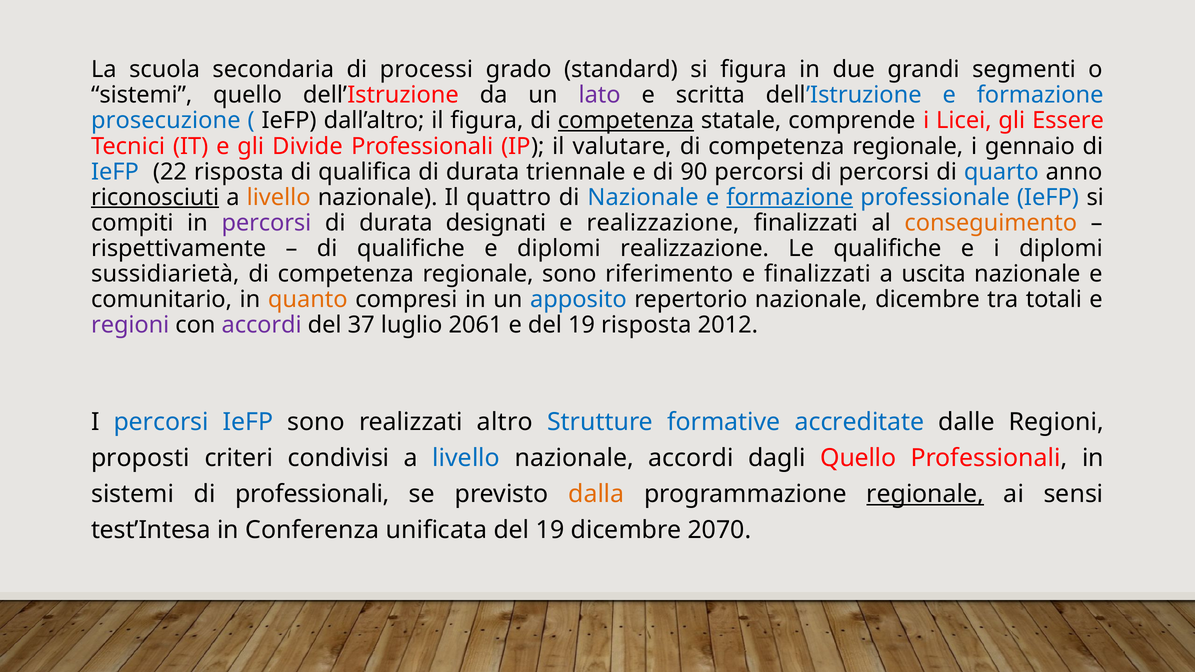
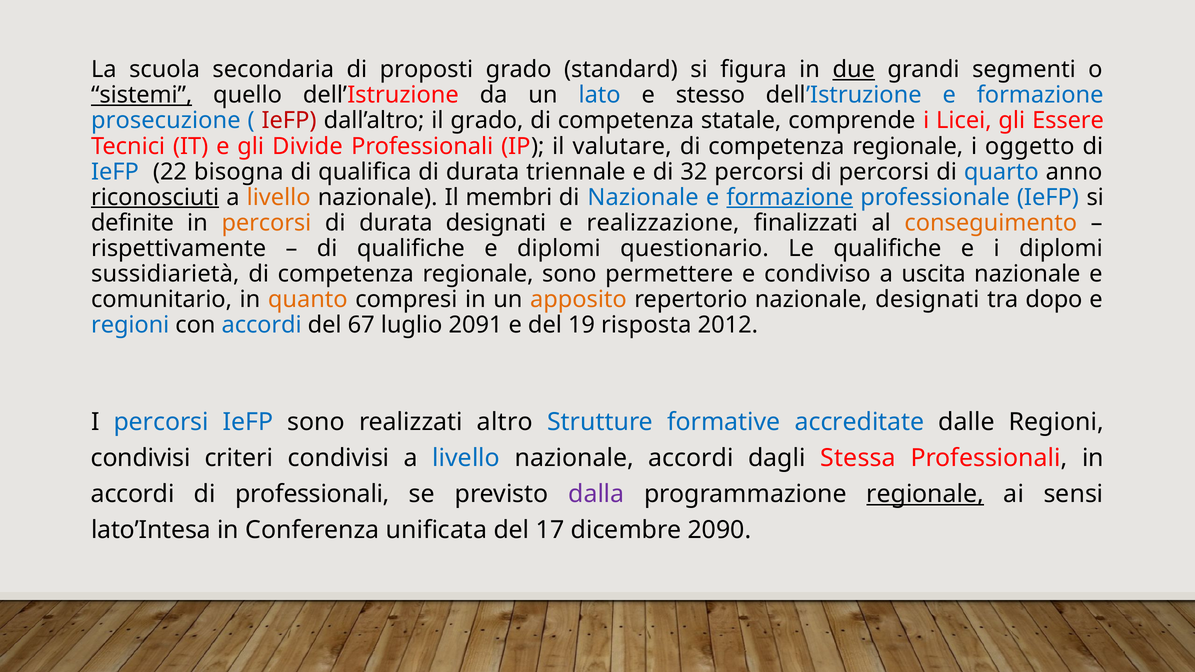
processi: processi -> proposti
due underline: none -> present
sistemi at (142, 95) underline: none -> present
lato colour: purple -> blue
scritta: scritta -> stesso
IeFP at (289, 121) colour: black -> red
il figura: figura -> grado
competenza at (626, 121) underline: present -> none
gennaio: gennaio -> oggetto
22 risposta: risposta -> bisogna
90: 90 -> 32
quattro: quattro -> membri
compiti: compiti -> definite
percorsi at (266, 223) colour: purple -> orange
diplomi realizzazione: realizzazione -> questionario
riferimento: riferimento -> permettere
e finalizzati: finalizzati -> condiviso
apposito colour: blue -> orange
nazionale dicembre: dicembre -> designati
totali: totali -> dopo
regioni at (130, 325) colour: purple -> blue
accordi at (262, 325) colour: purple -> blue
37: 37 -> 67
2061: 2061 -> 2091
proposti at (141, 458): proposti -> condivisi
dagli Quello: Quello -> Stessa
sistemi at (133, 494): sistemi -> accordi
dalla colour: orange -> purple
test’Intesa: test’Intesa -> lato’Intesa
unificata del 19: 19 -> 17
2070: 2070 -> 2090
